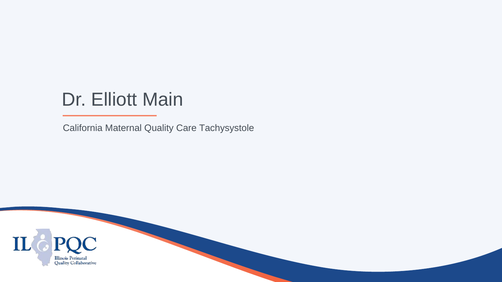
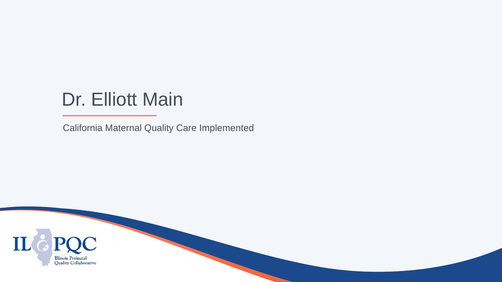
Tachysystole: Tachysystole -> Implemented
